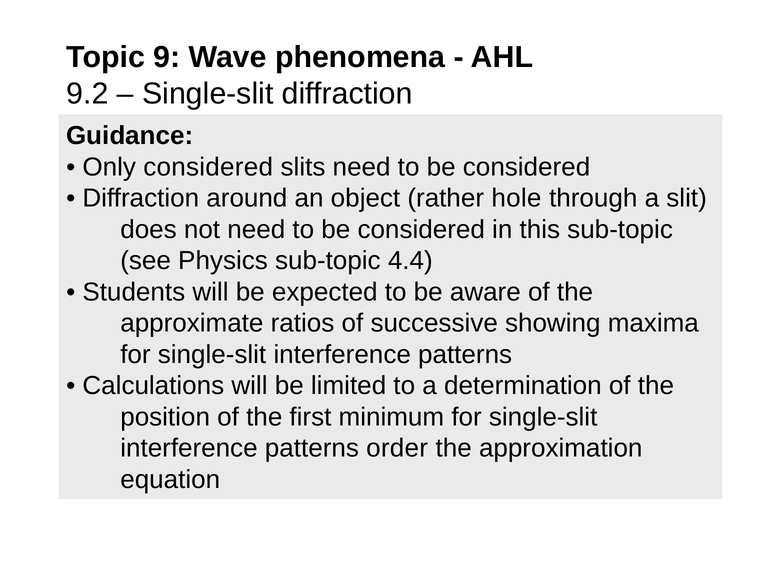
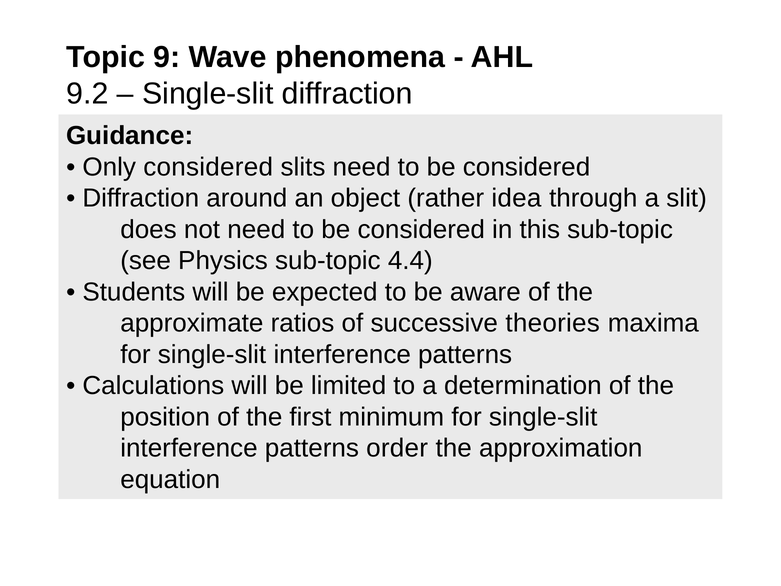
hole: hole -> idea
showing: showing -> theories
